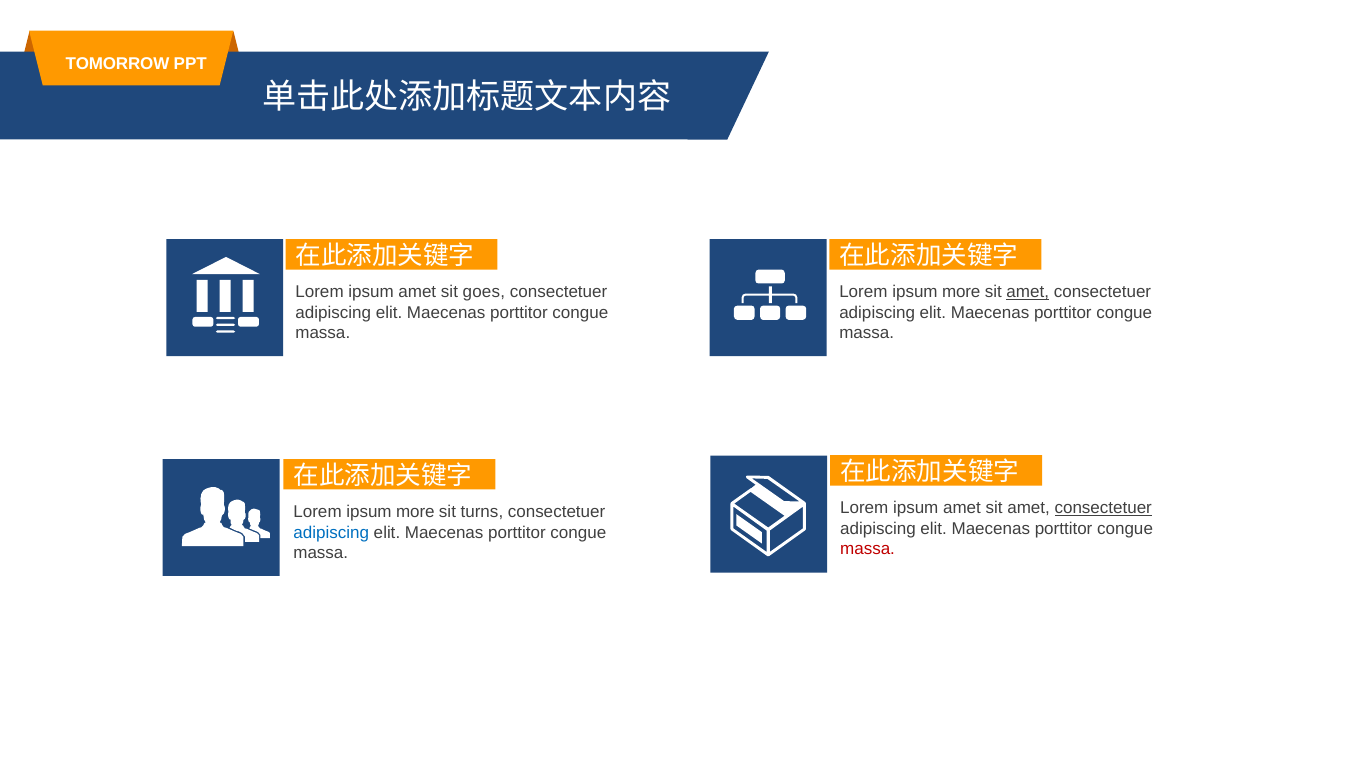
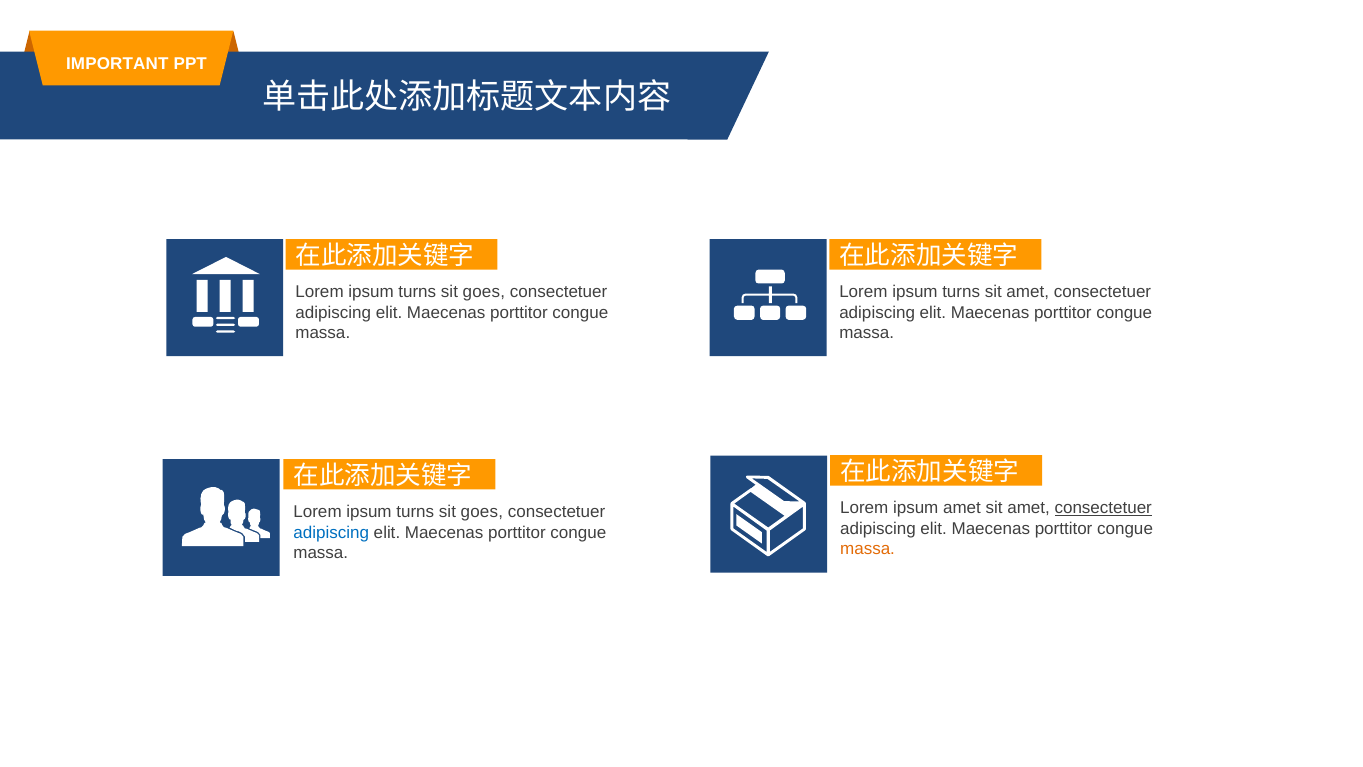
TOMORROW: TOMORROW -> IMPORTANT
amet at (417, 292): amet -> turns
more at (961, 292): more -> turns
amet at (1028, 292) underline: present -> none
more at (415, 512): more -> turns
turns at (482, 512): turns -> goes
massa at (868, 549) colour: red -> orange
